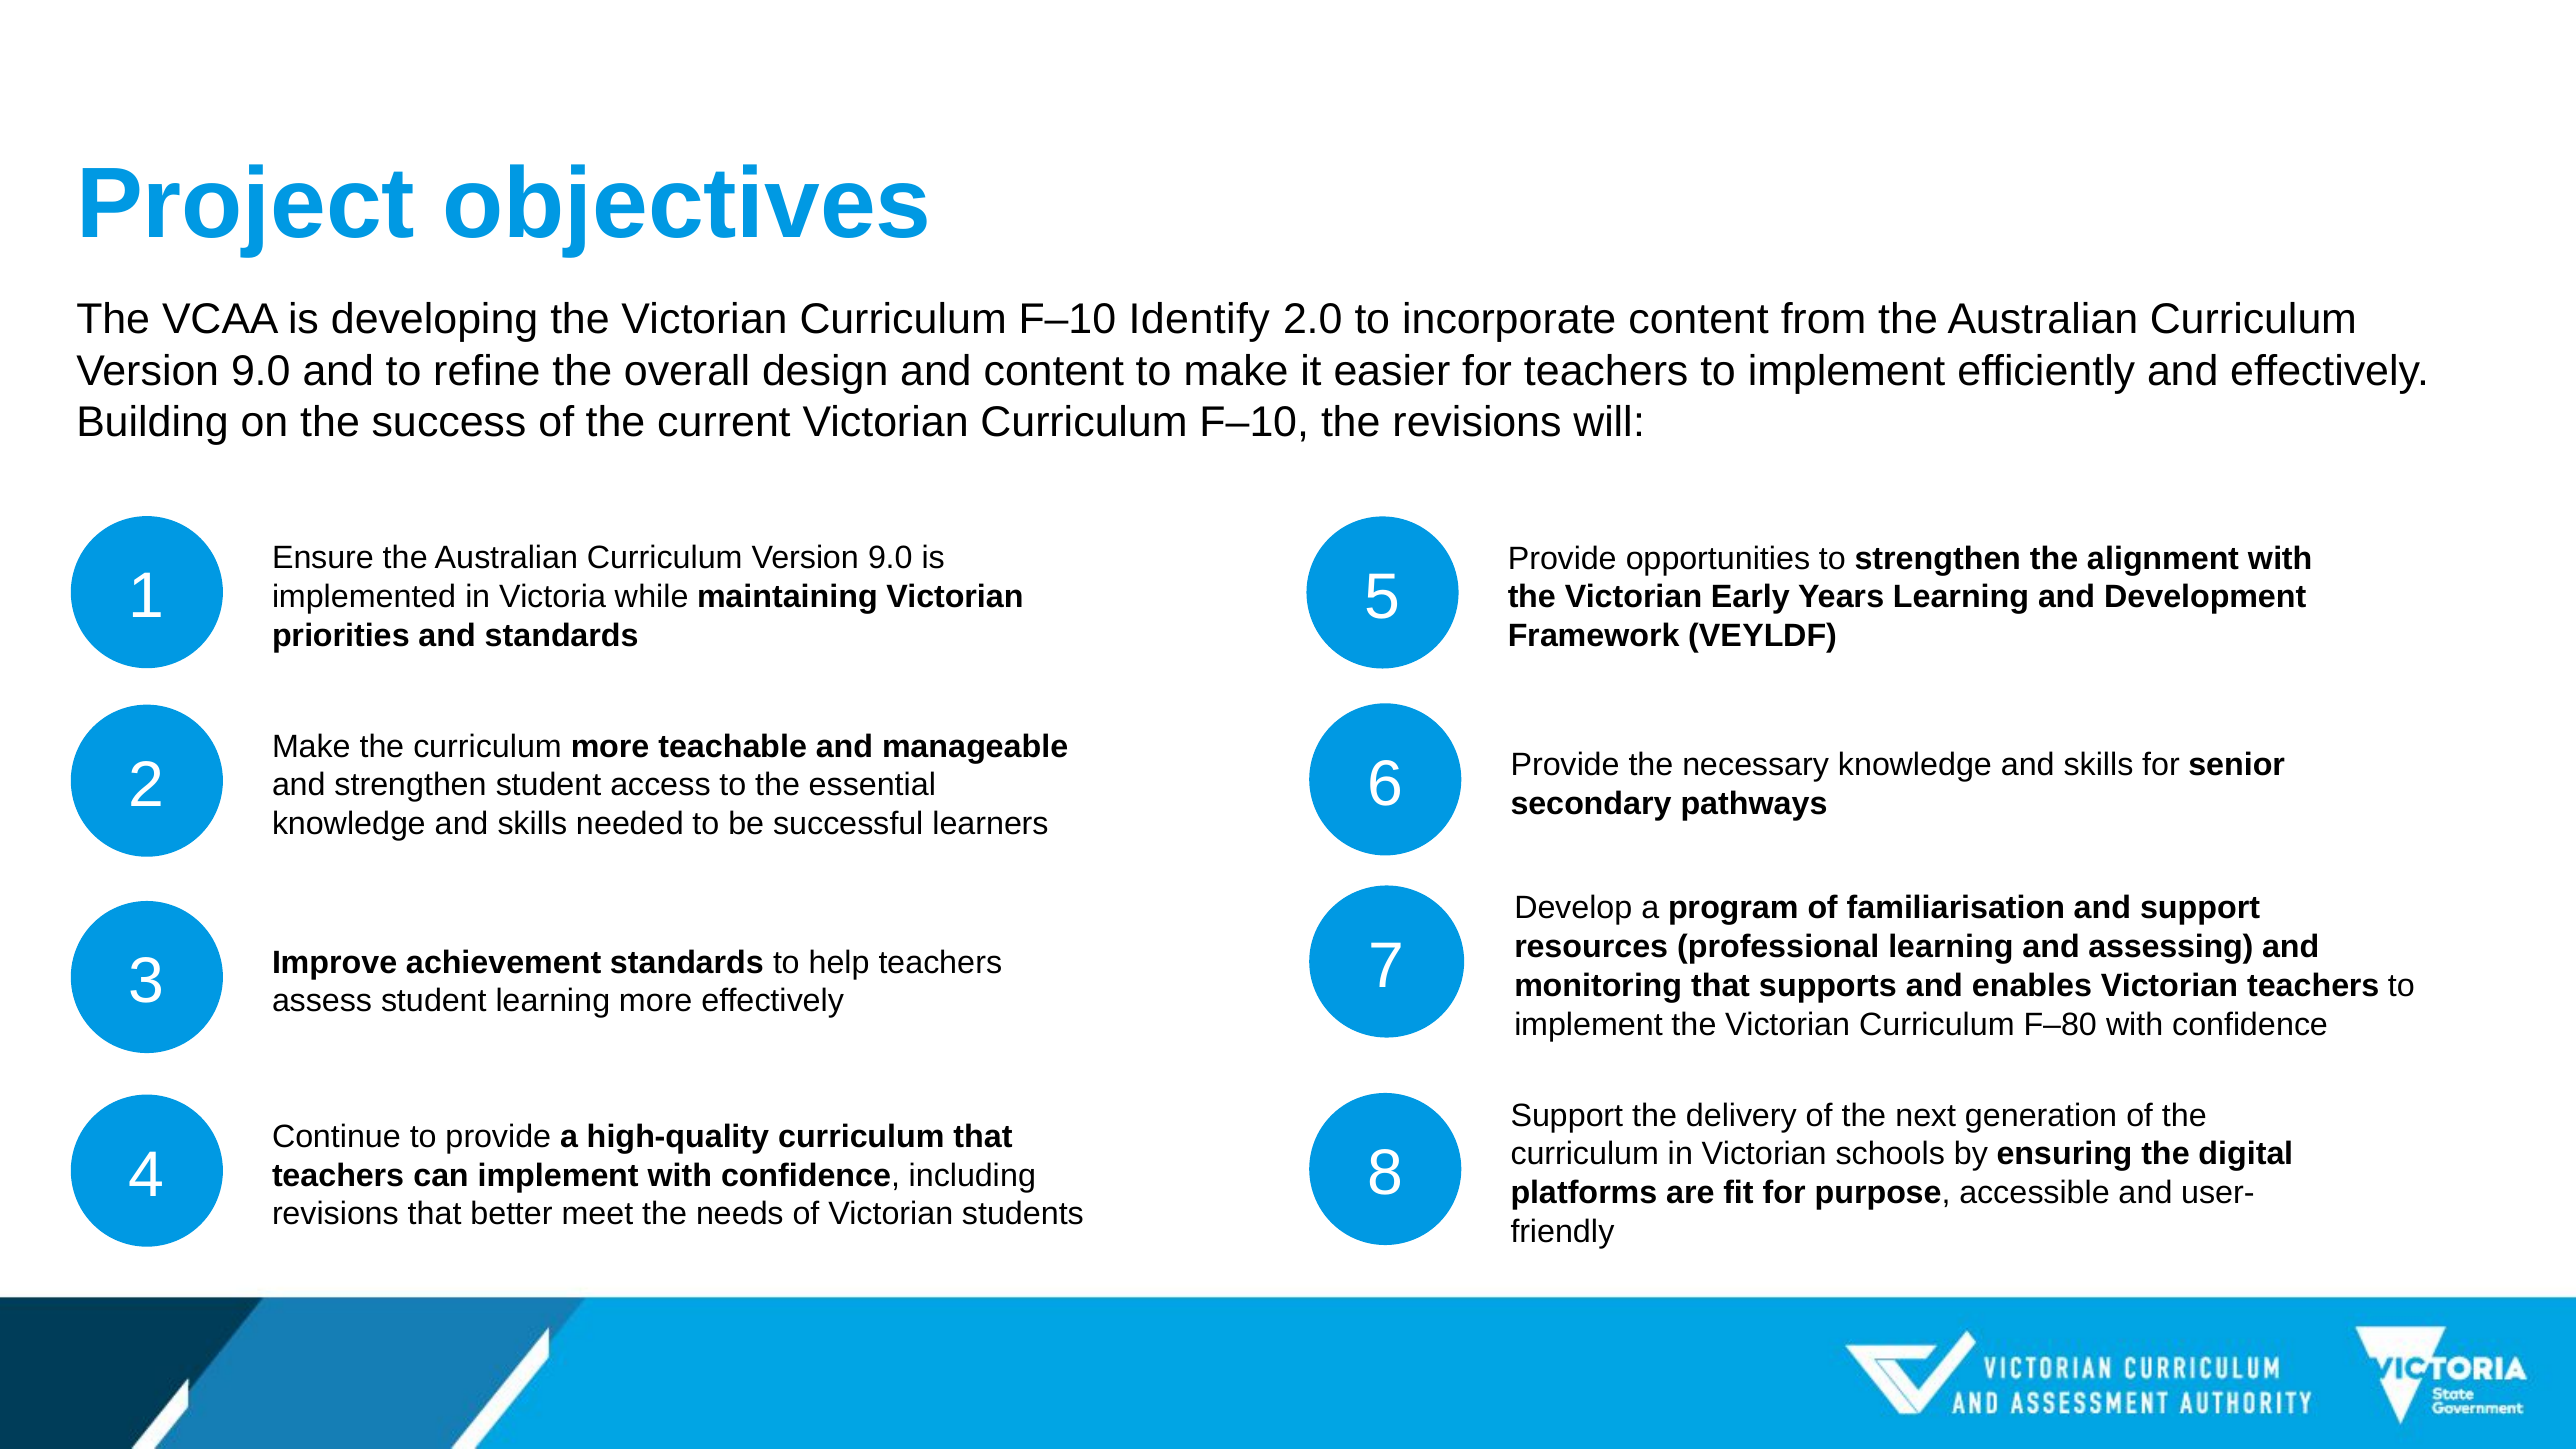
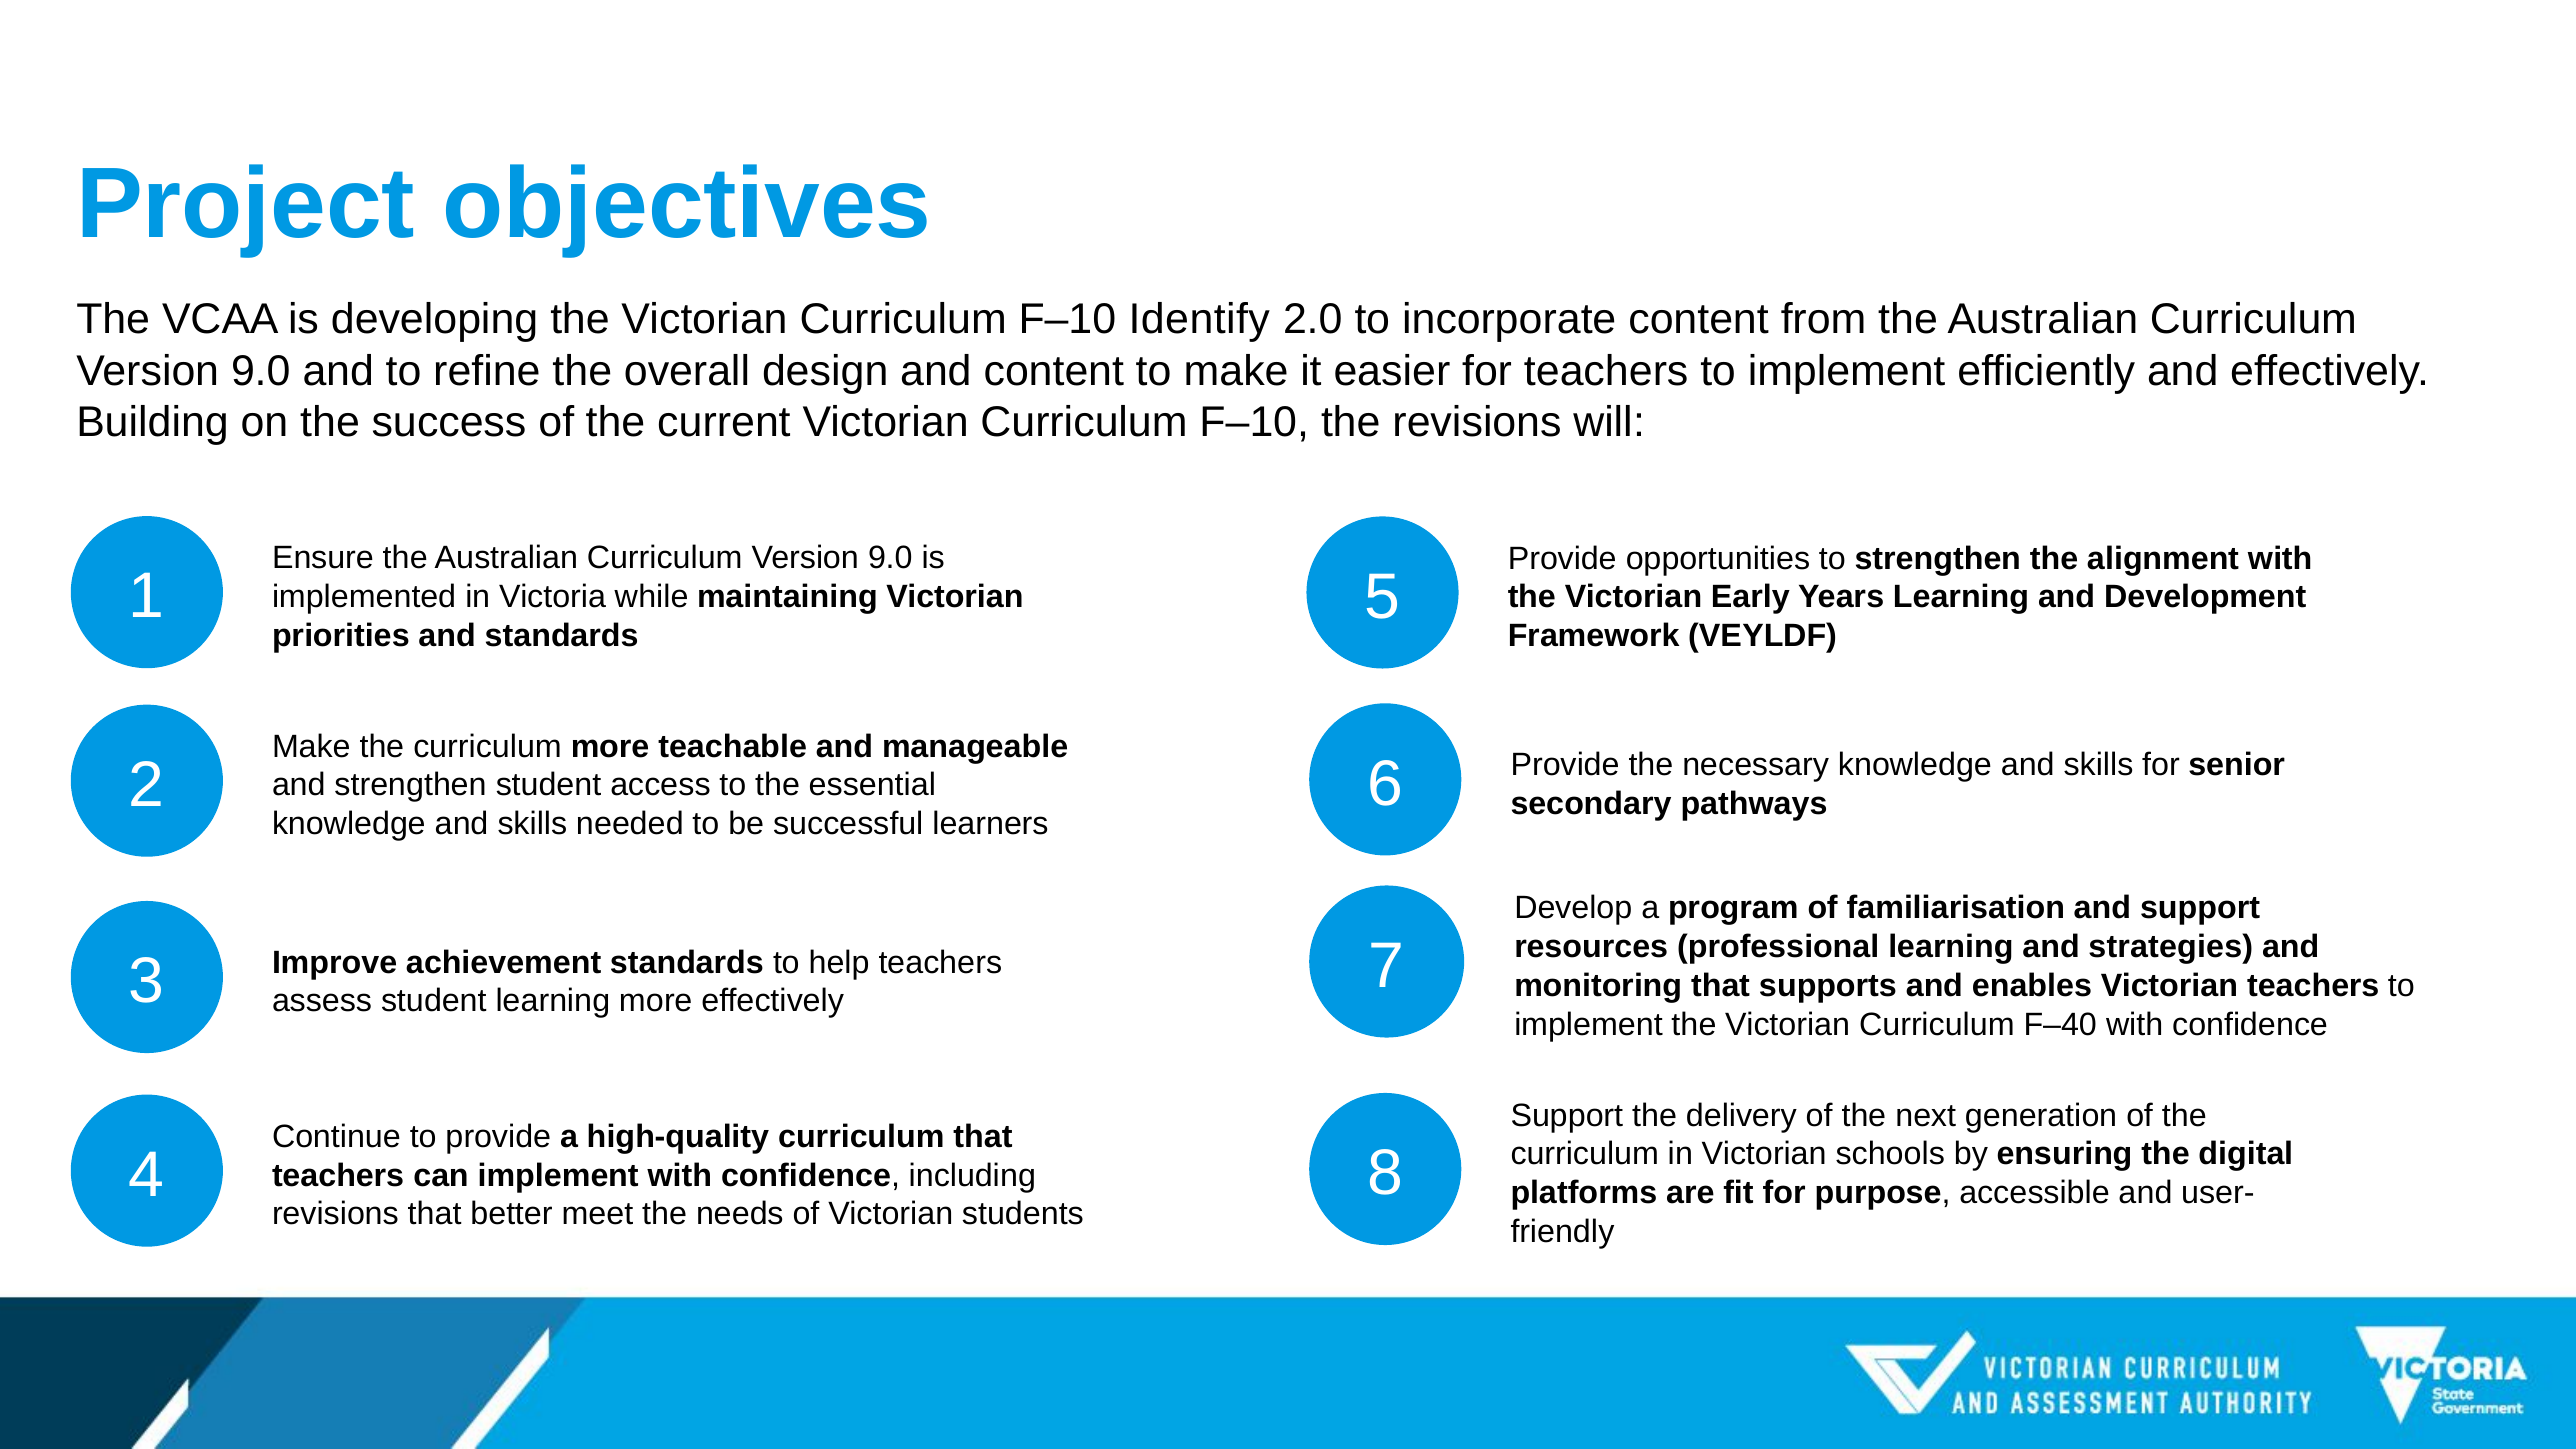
assessing: assessing -> strategies
F–80: F–80 -> F–40
